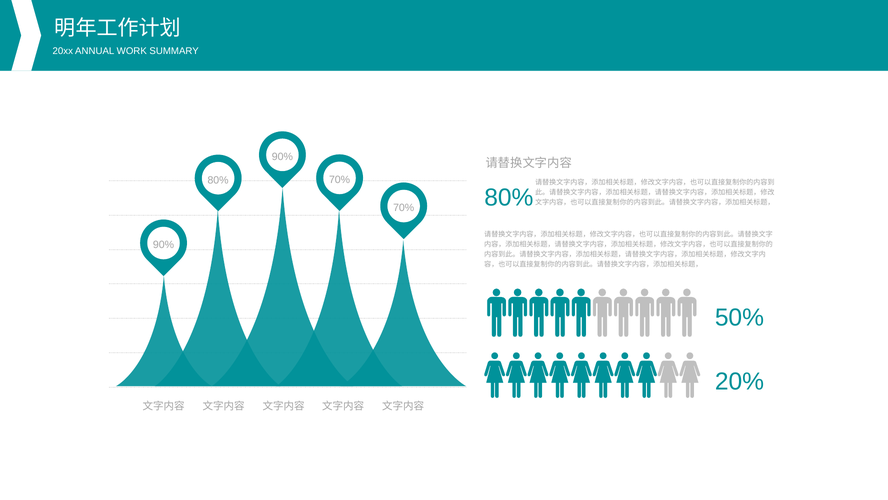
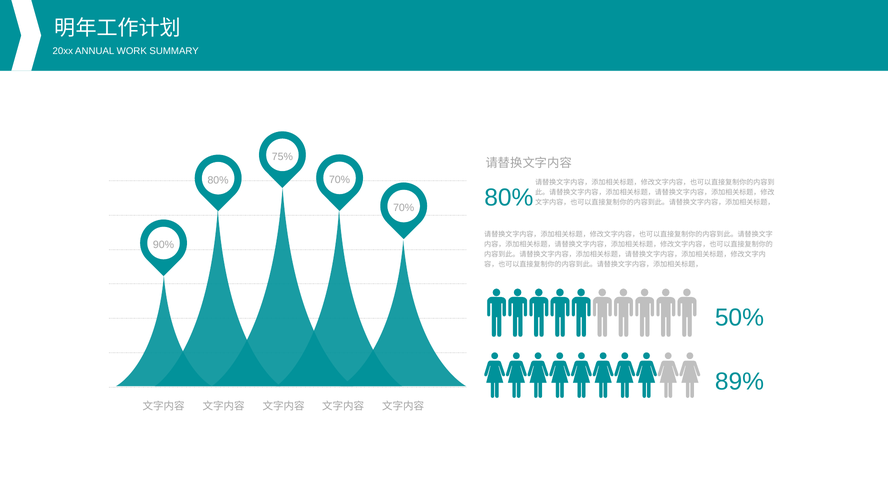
90% at (282, 157): 90% -> 75%
20%: 20% -> 89%
